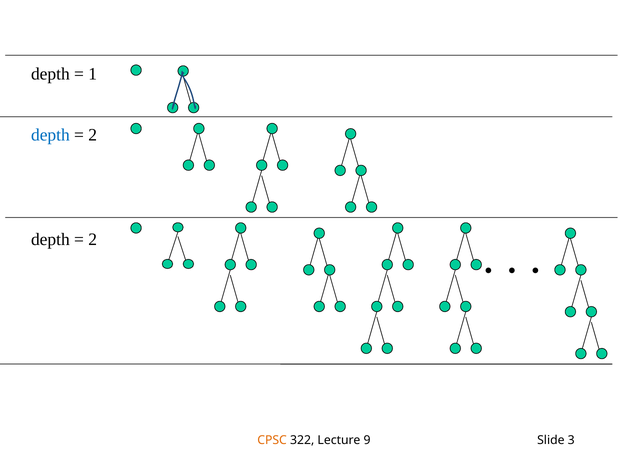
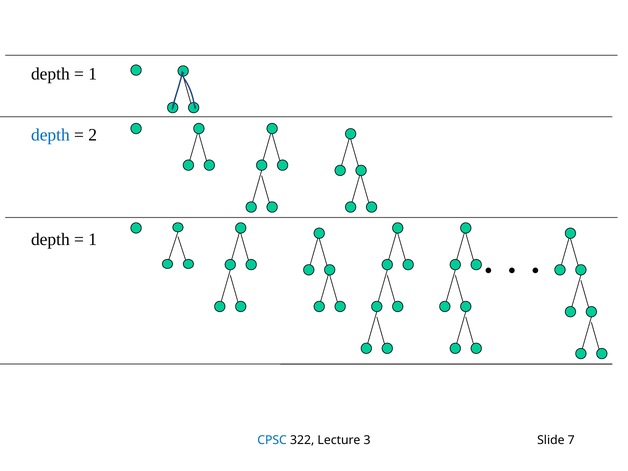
2 at (93, 240): 2 -> 1
CPSC colour: orange -> blue
9: 9 -> 3
3: 3 -> 7
